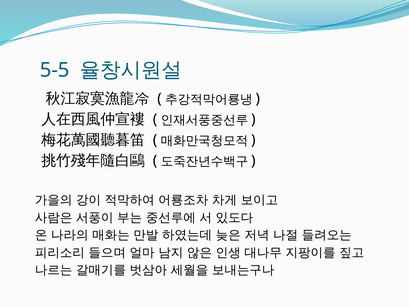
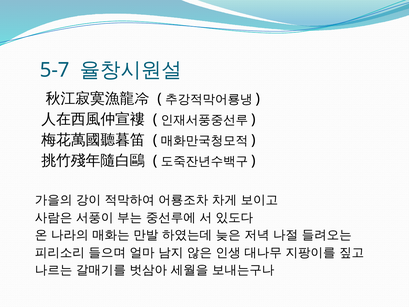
5-5: 5-5 -> 5-7
